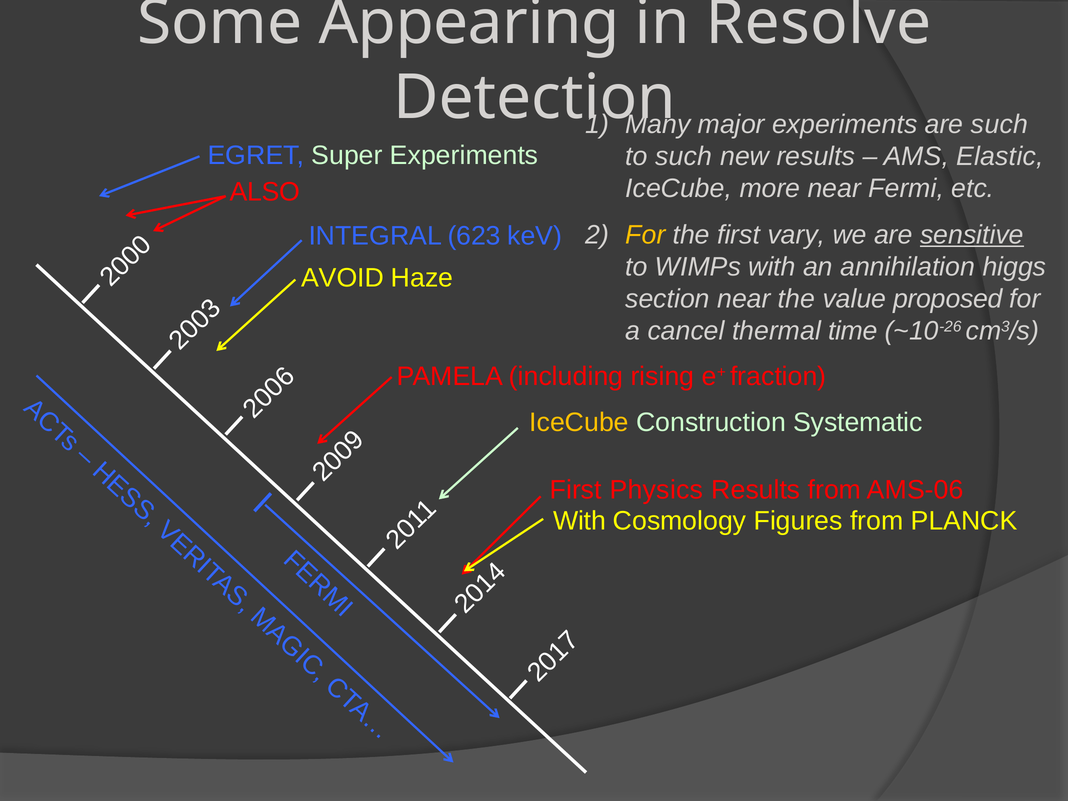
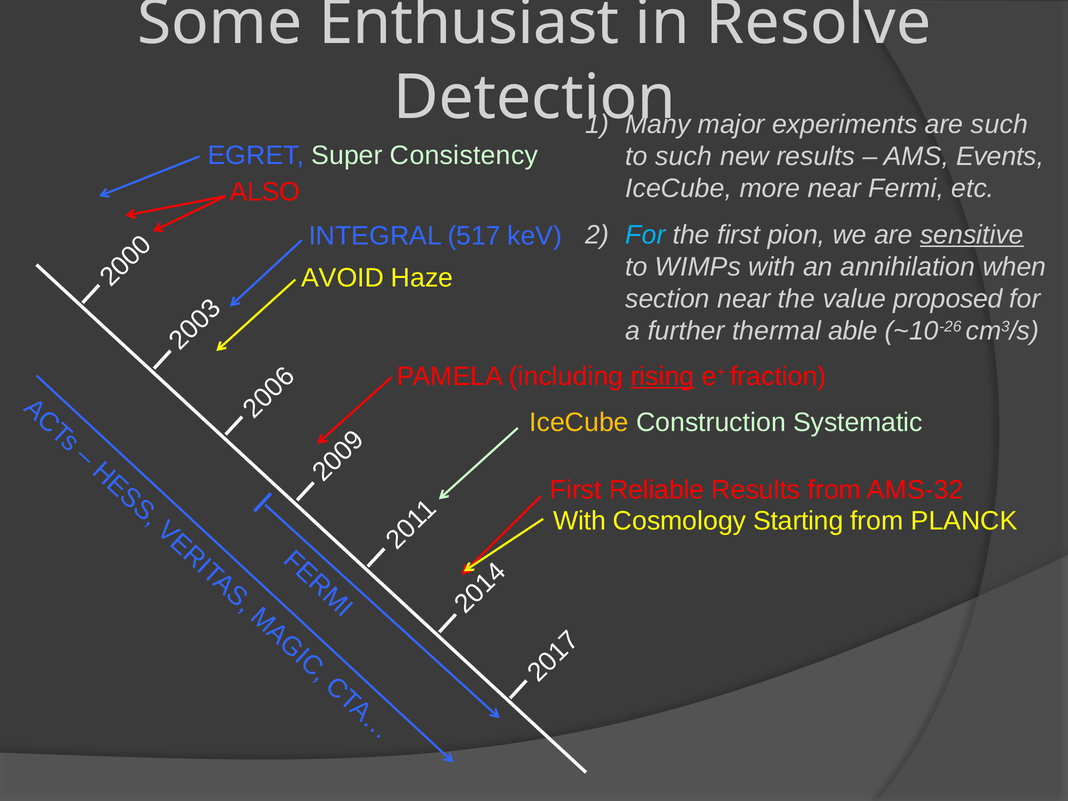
Appearing: Appearing -> Enthusiast
Super Experiments: Experiments -> Consistency
Elastic: Elastic -> Events
For at (645, 235) colour: yellow -> light blue
vary: vary -> pion
623: 623 -> 517
higgs: higgs -> when
cancel: cancel -> further
time: time -> able
rising underline: none -> present
Physics: Physics -> Reliable
AMS-06: AMS-06 -> AMS-32
Figures: Figures -> Starting
